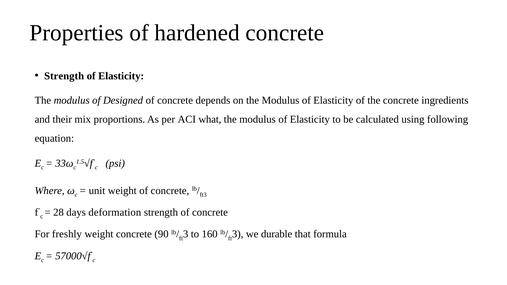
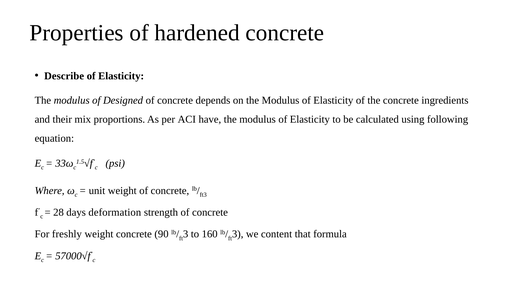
Strength at (64, 76): Strength -> Describe
what: what -> have
durable: durable -> content
